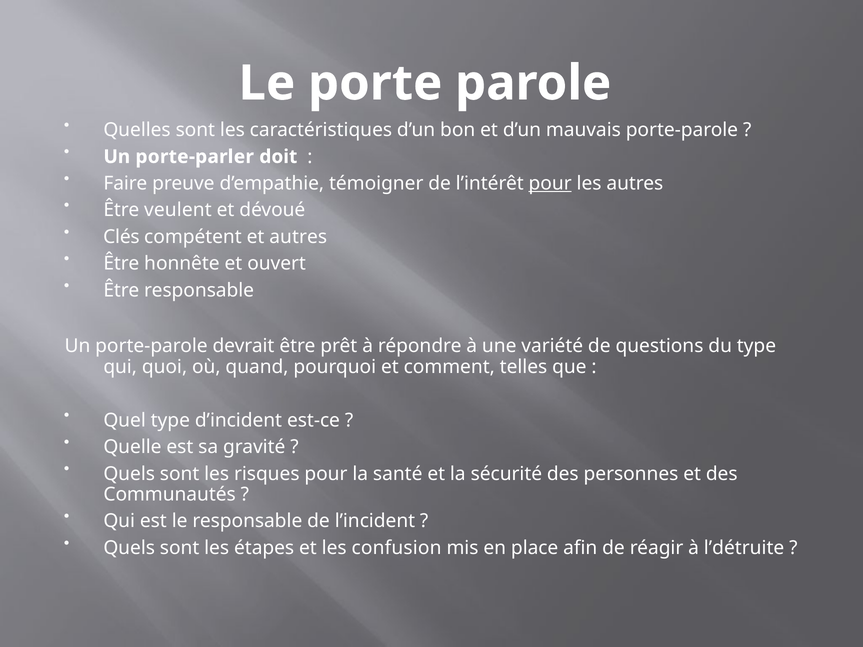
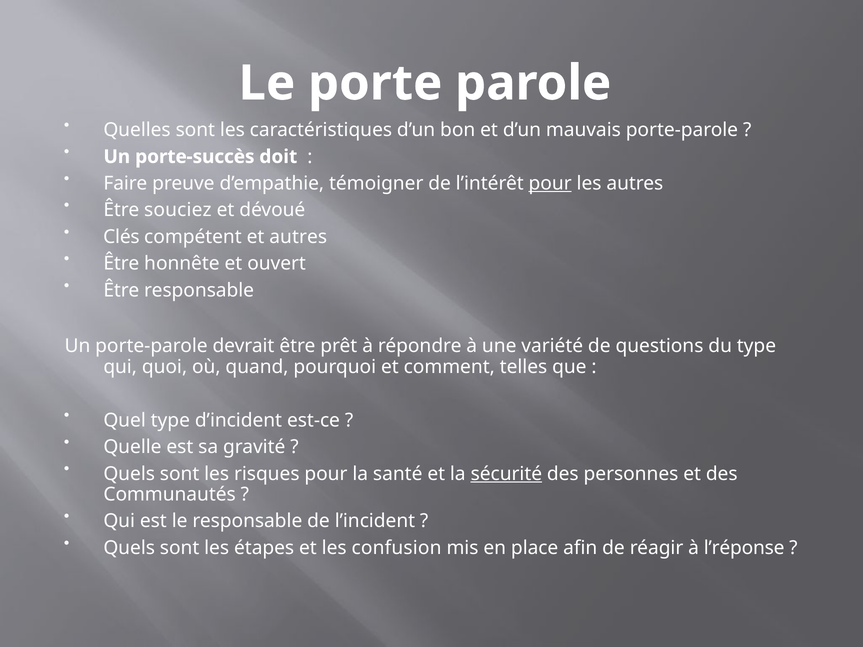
porte-parler: porte-parler -> porte-succès
veulent: veulent -> souciez
sécurité underline: none -> present
l’détruite: l’détruite -> l’réponse
